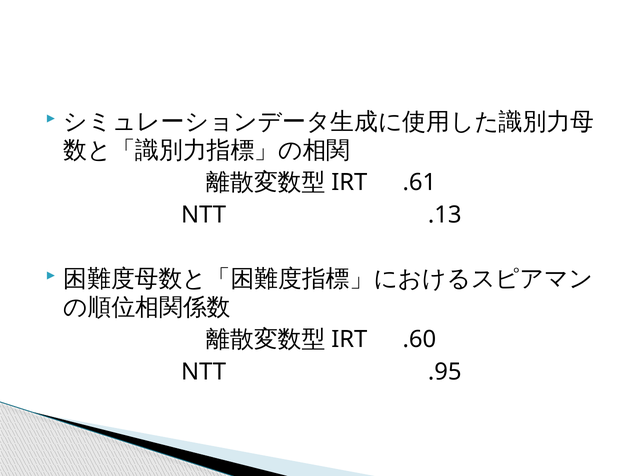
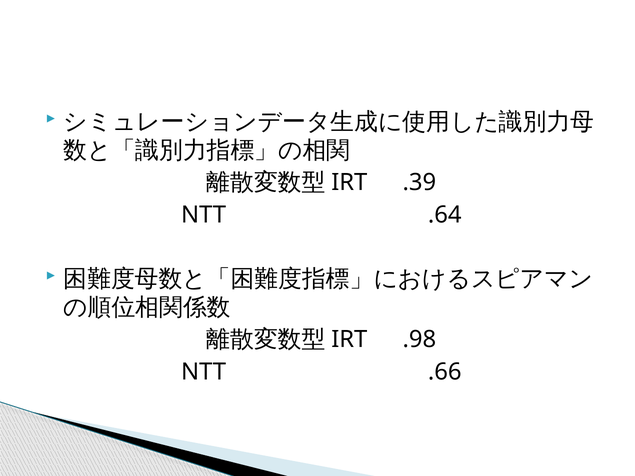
.61: .61 -> .39
.13: .13 -> .64
.60: .60 -> .98
.95: .95 -> .66
